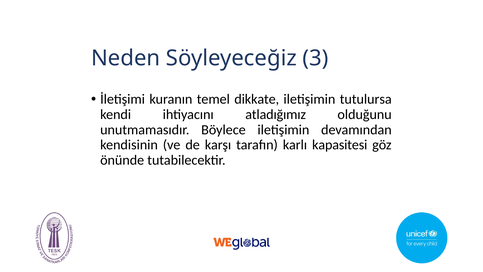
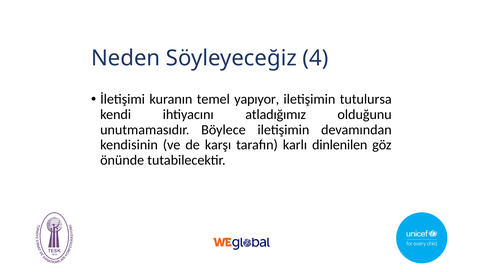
3: 3 -> 4
dikkate: dikkate -> yapıyor
kapasitesi: kapasitesi -> dinlenilen
